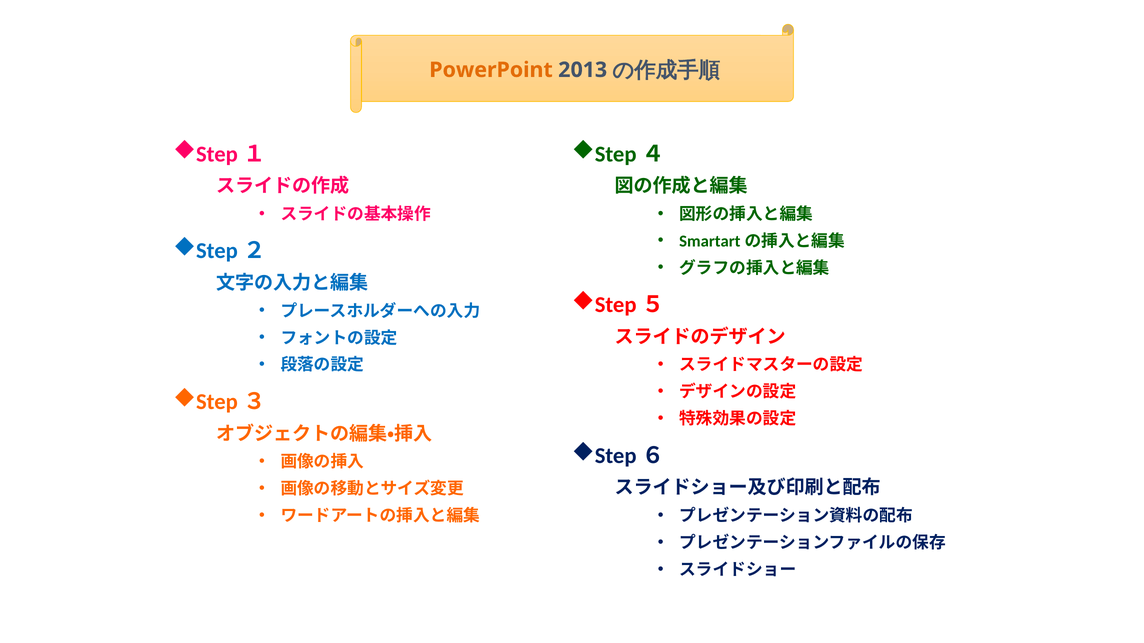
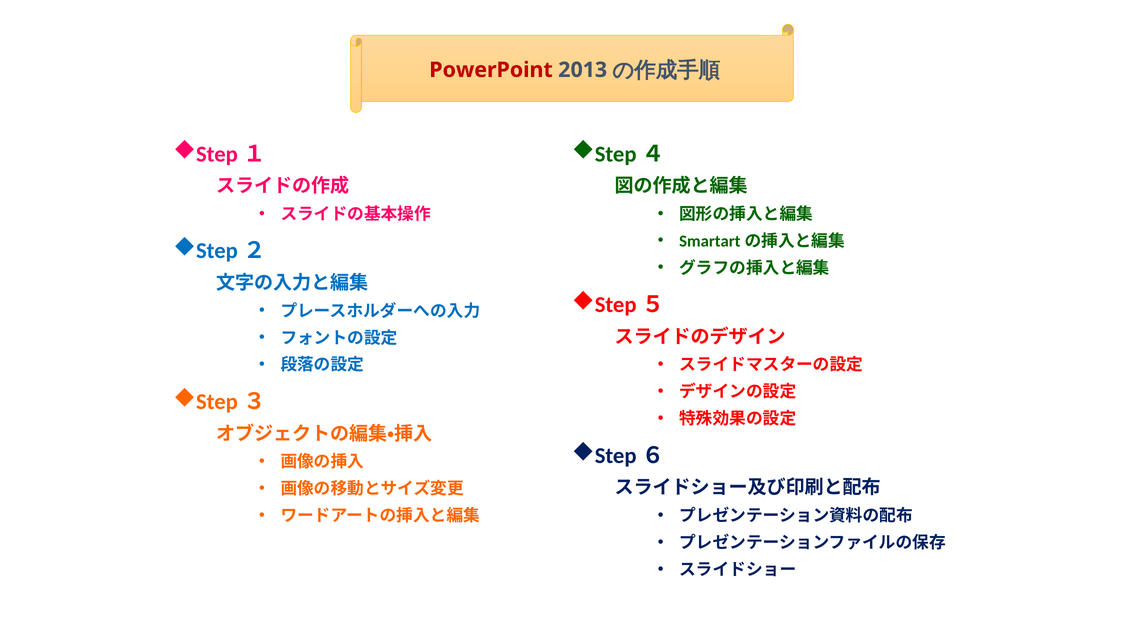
PowerPoint colour: orange -> red
